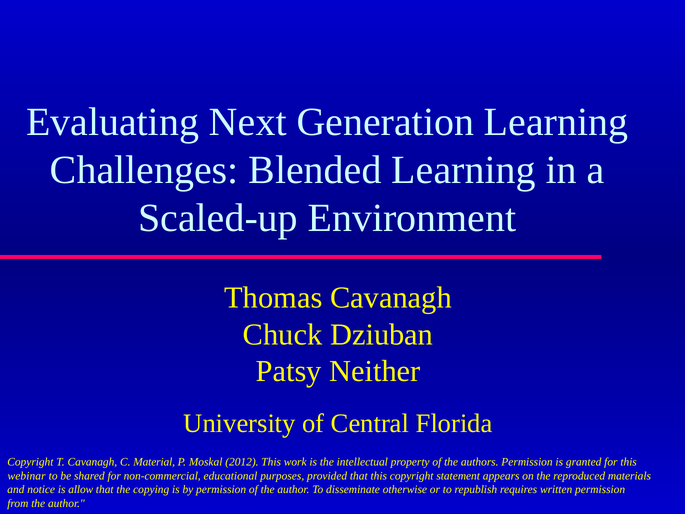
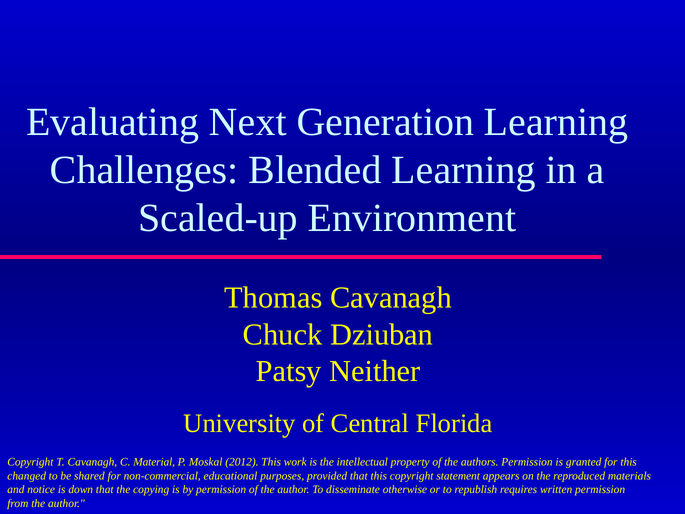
webinar: webinar -> changed
allow: allow -> down
